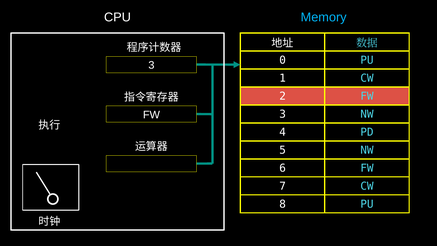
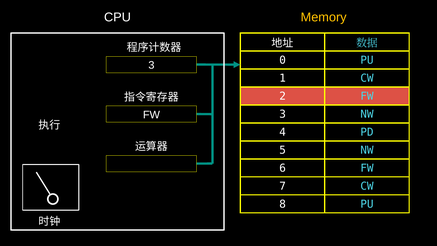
Memory colour: light blue -> yellow
